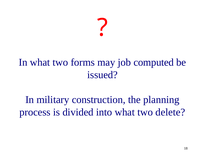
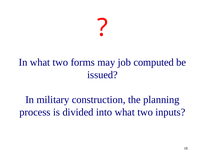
delete: delete -> inputs
